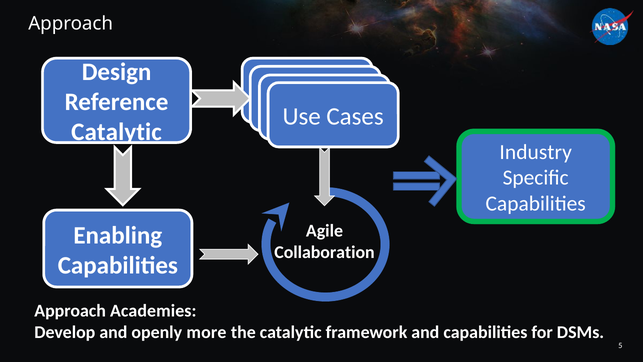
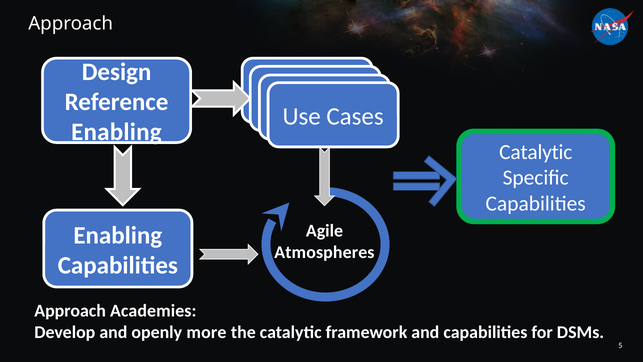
Catalytic at (116, 132): Catalytic -> Enabling
Industry at (536, 152): Industry -> Catalytic
Collaboration: Collaboration -> Atmospheres
